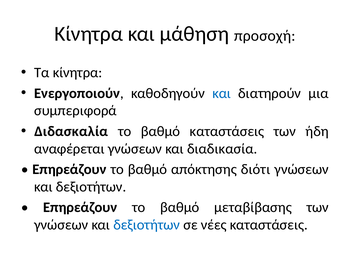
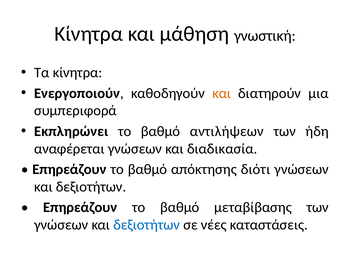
προσοχή: προσοχή -> γνωστική
και at (222, 93) colour: blue -> orange
Διδασκαλία: Διδασκαλία -> Εκπληρώνει
βαθμό καταστάσεις: καταστάσεις -> αντιλήψεων
